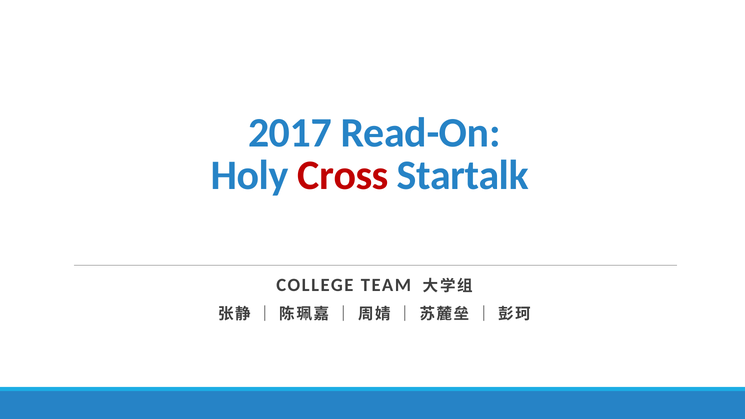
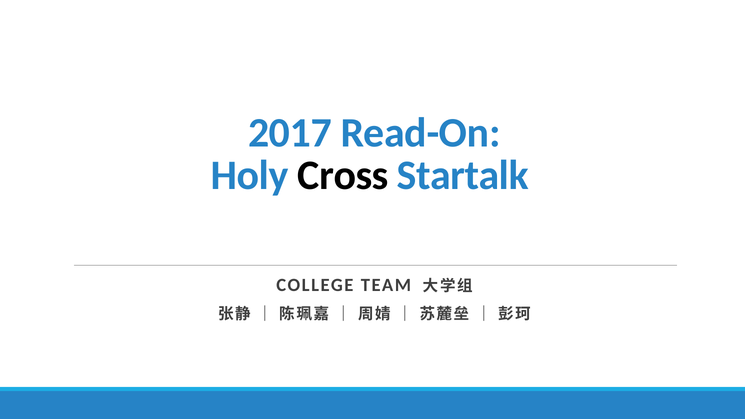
Cross colour: red -> black
